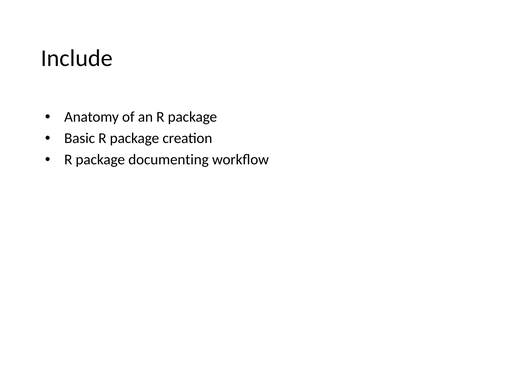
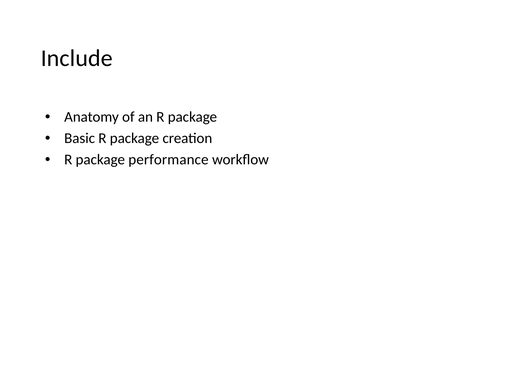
documenting: documenting -> performance
